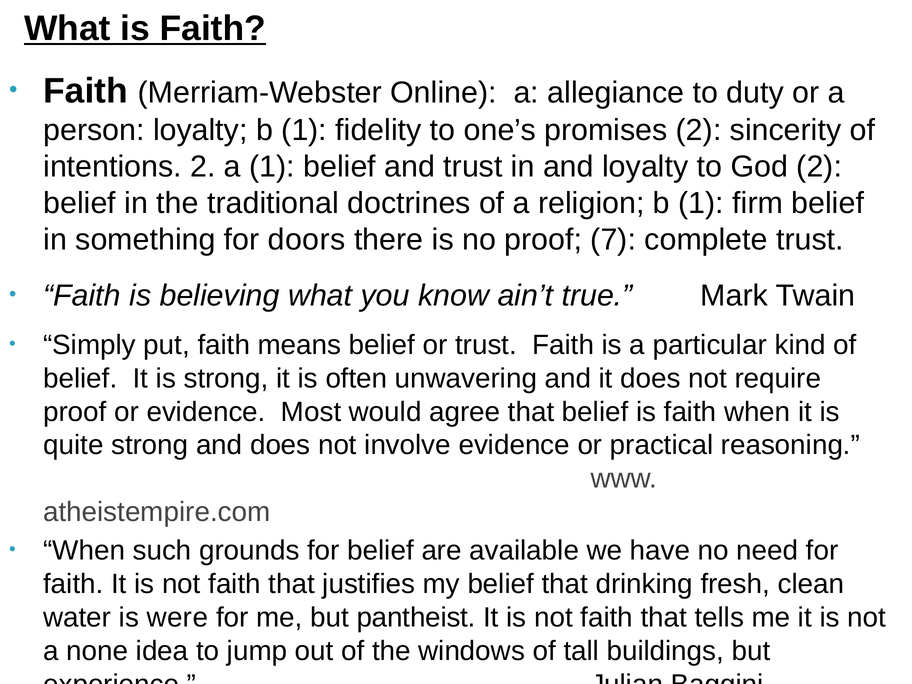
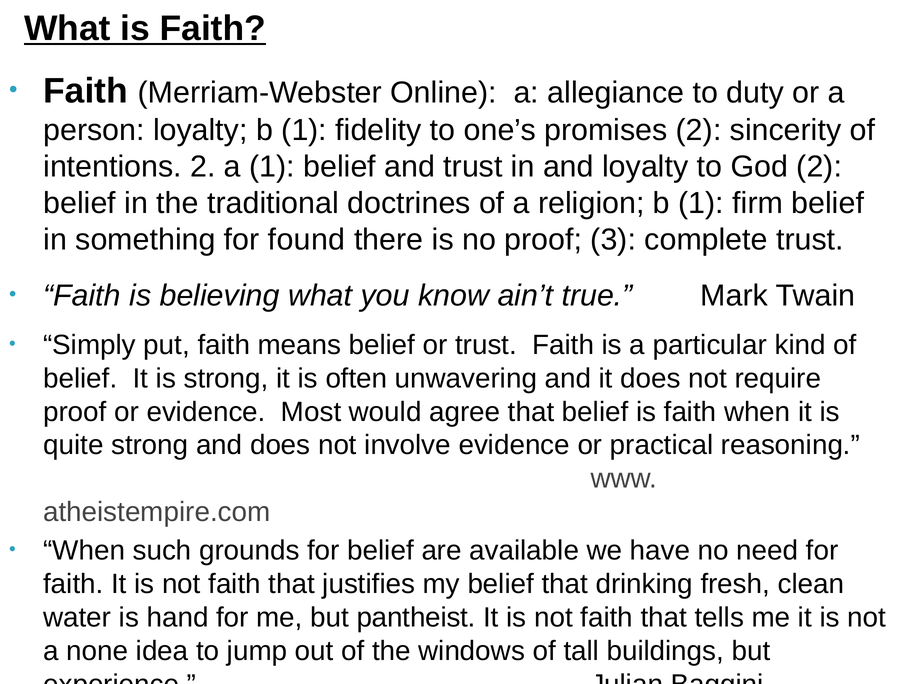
doors: doors -> found
7: 7 -> 3
were: were -> hand
